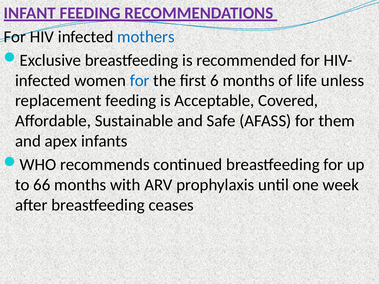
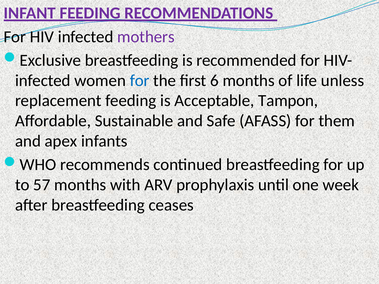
mothers colour: blue -> purple
Covered: Covered -> Tampon
66: 66 -> 57
